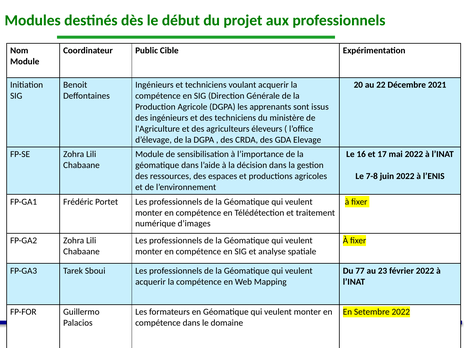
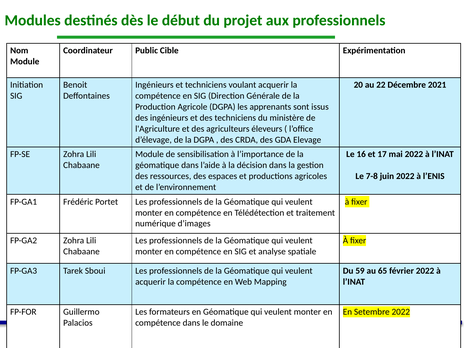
77: 77 -> 59
23: 23 -> 65
